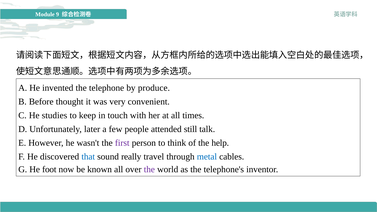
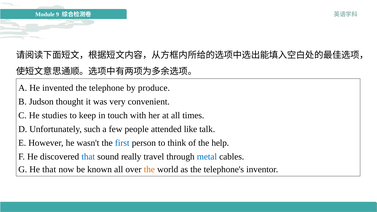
Before: Before -> Judson
later: later -> such
still: still -> like
first colour: purple -> blue
He foot: foot -> that
the at (149, 169) colour: purple -> orange
